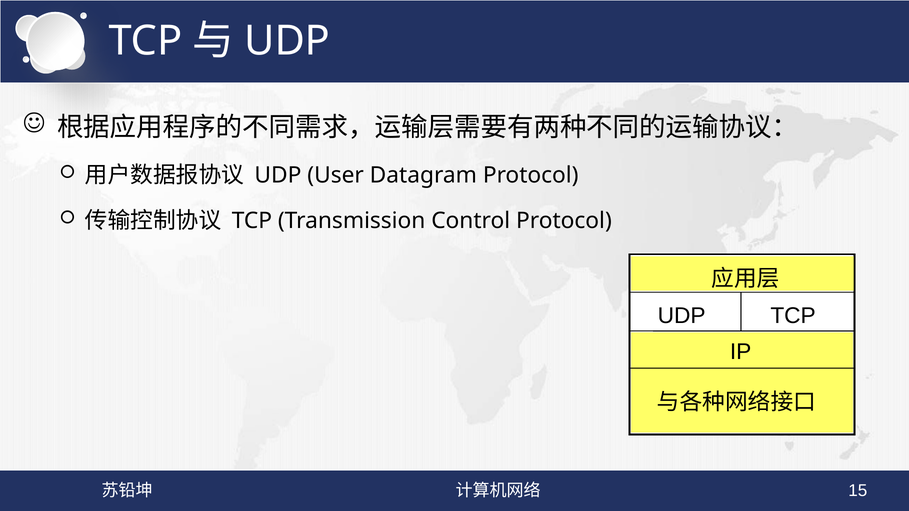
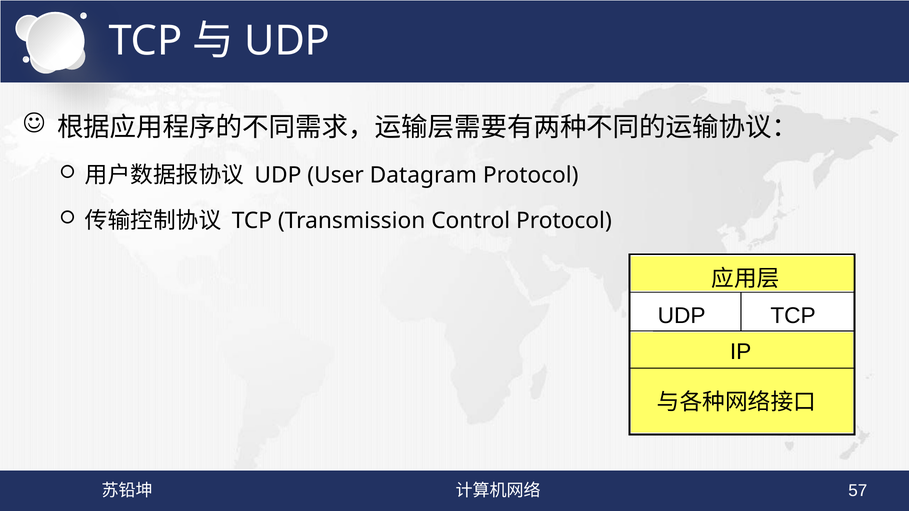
15: 15 -> 57
